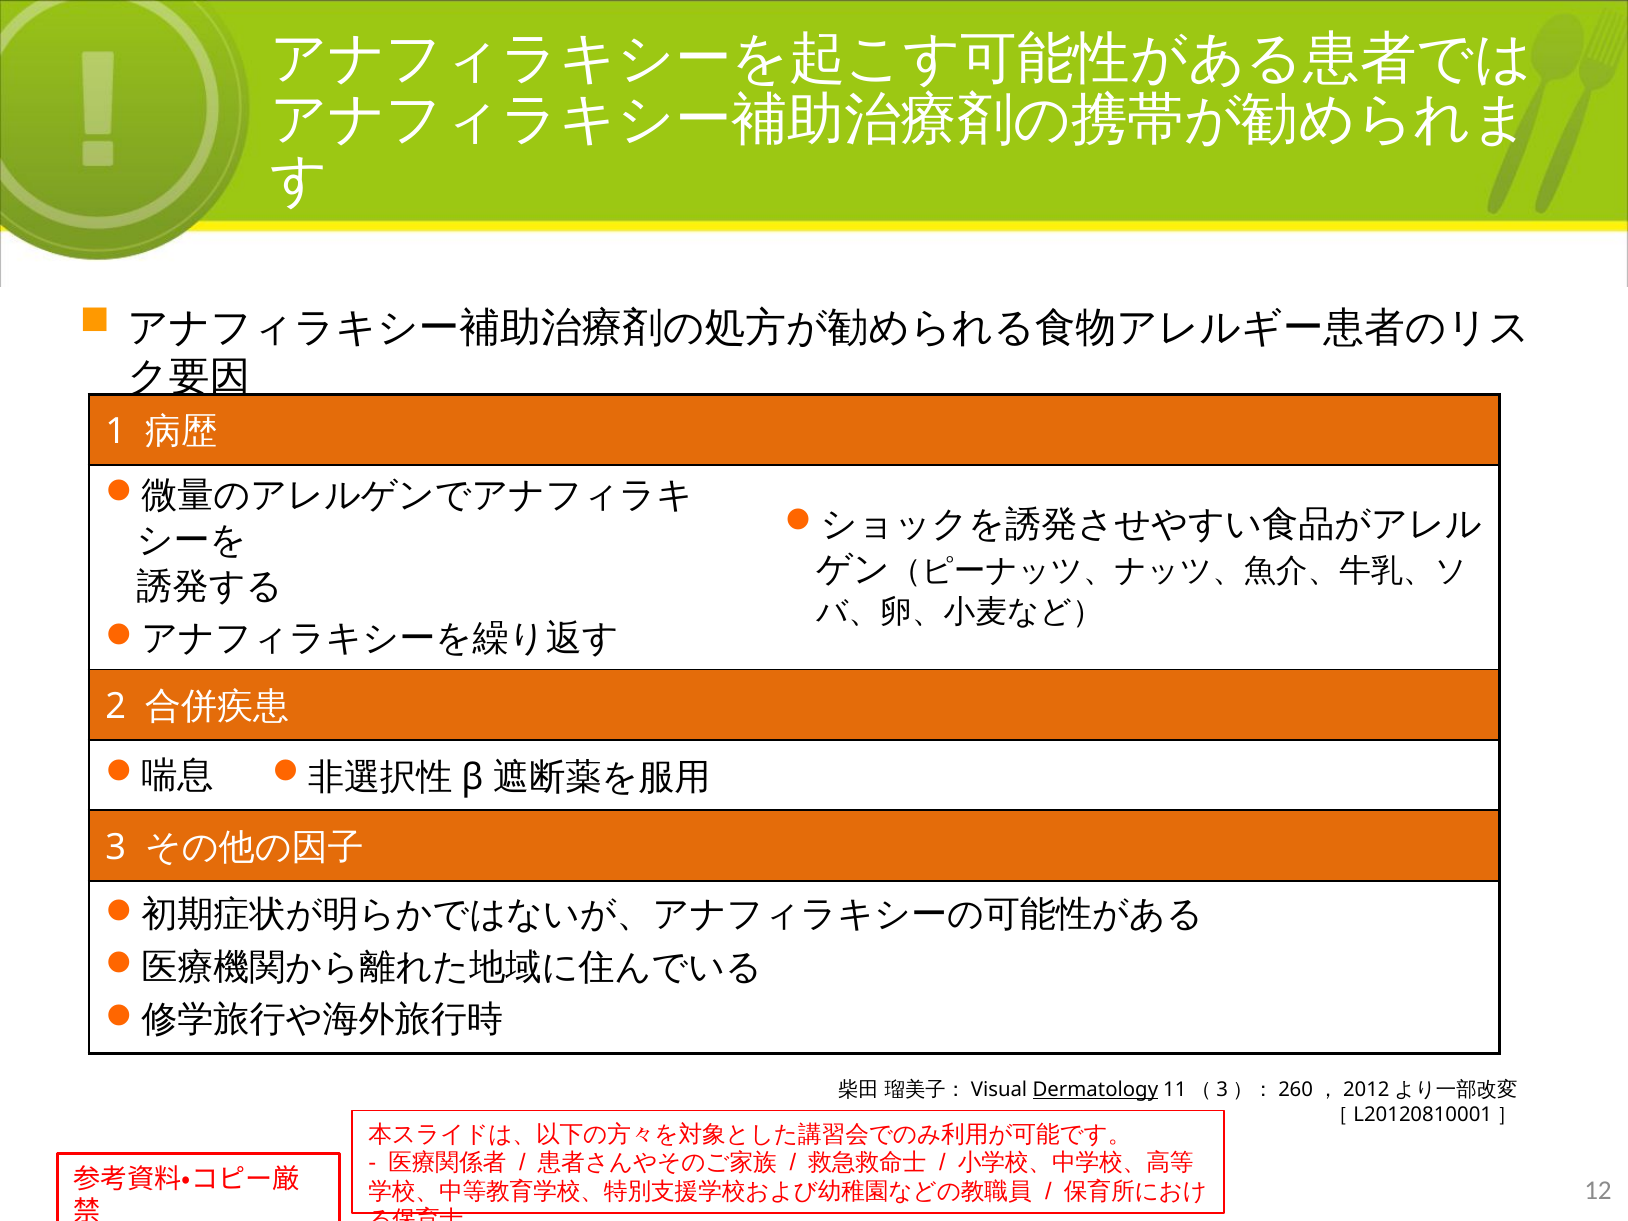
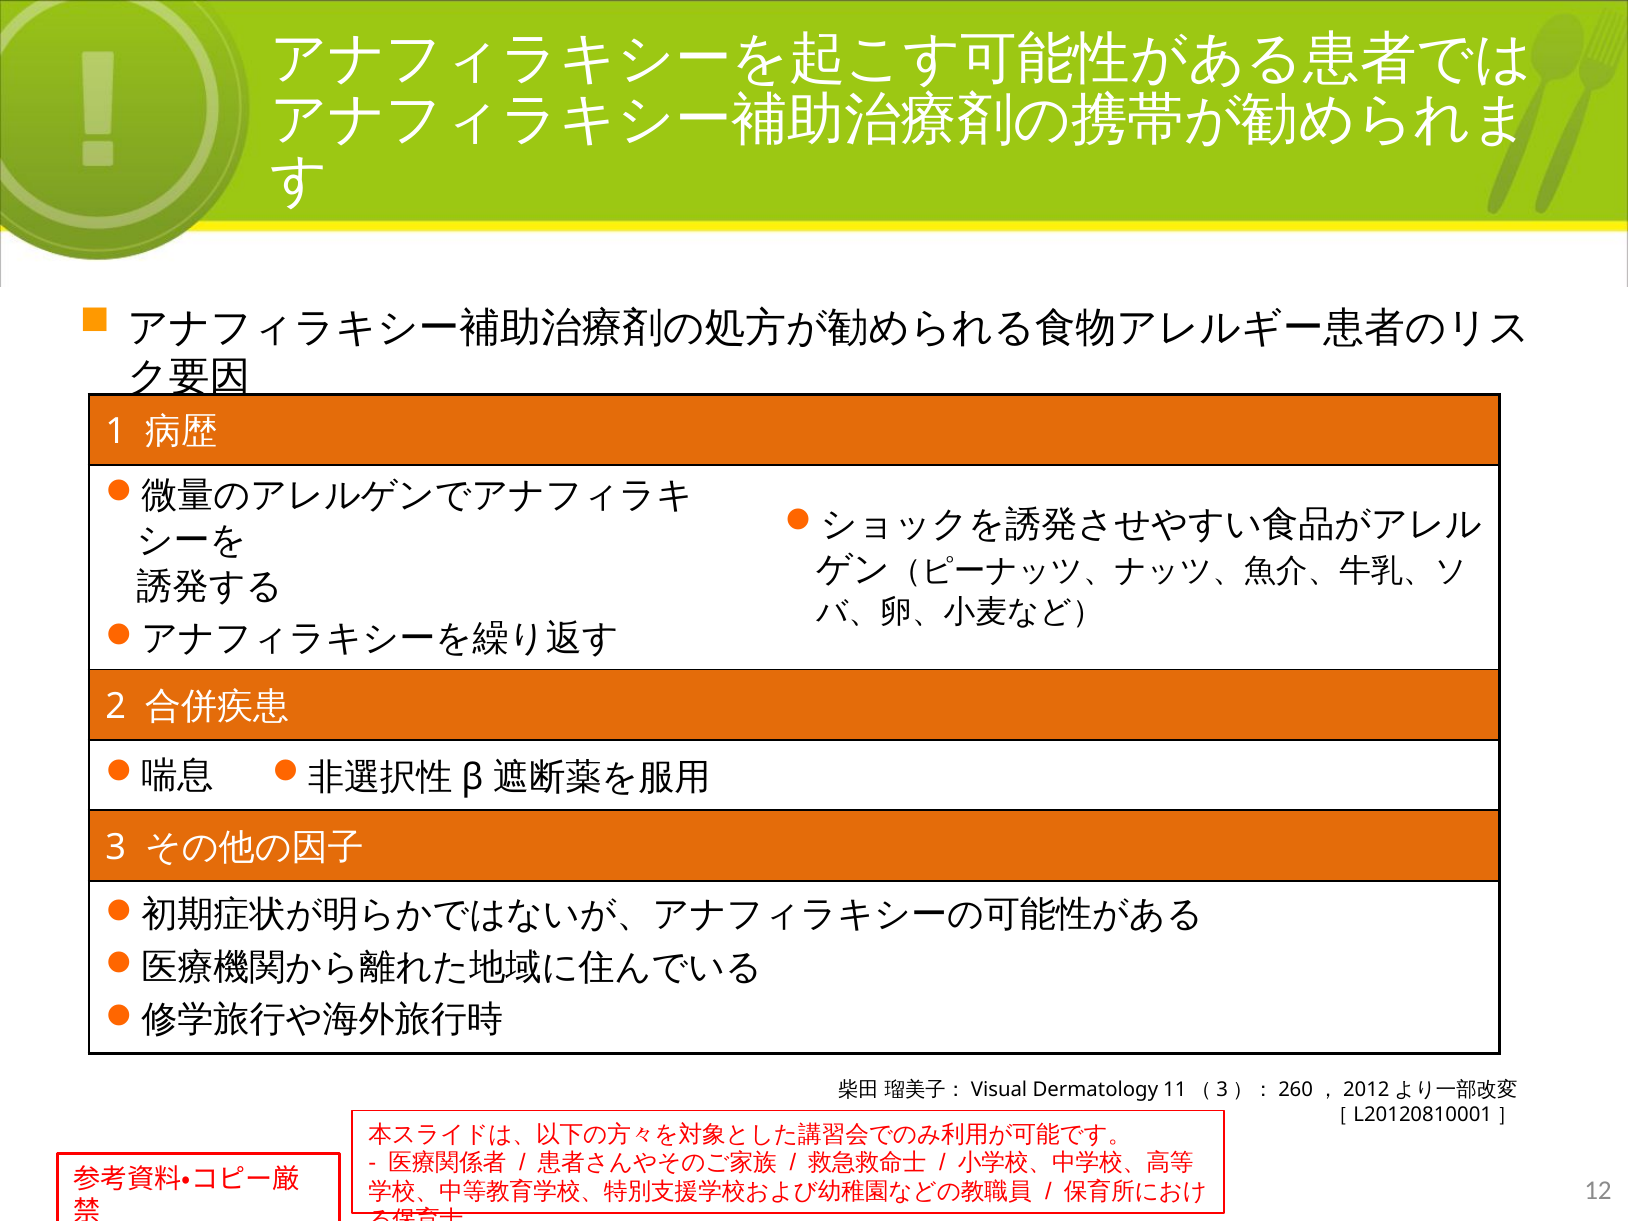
Dermatology underline: present -> none
